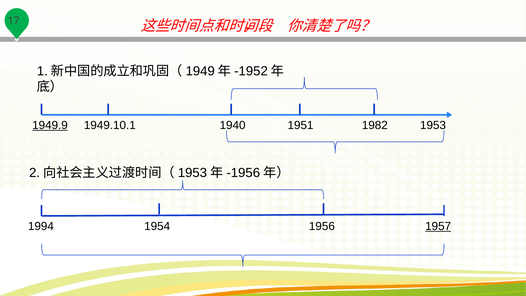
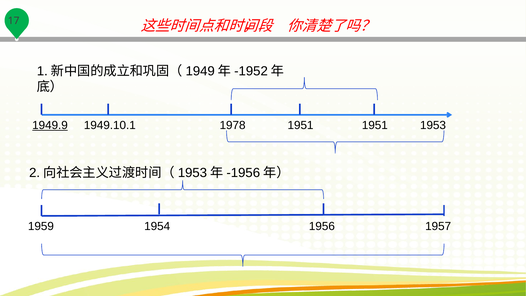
1940: 1940 -> 1978
1951 1982: 1982 -> 1951
1994: 1994 -> 1959
1957 underline: present -> none
